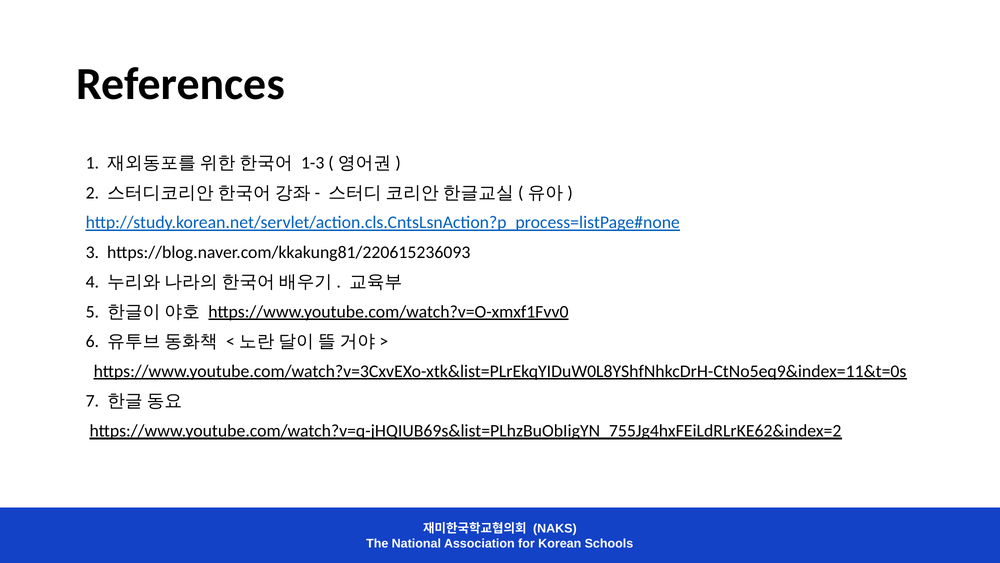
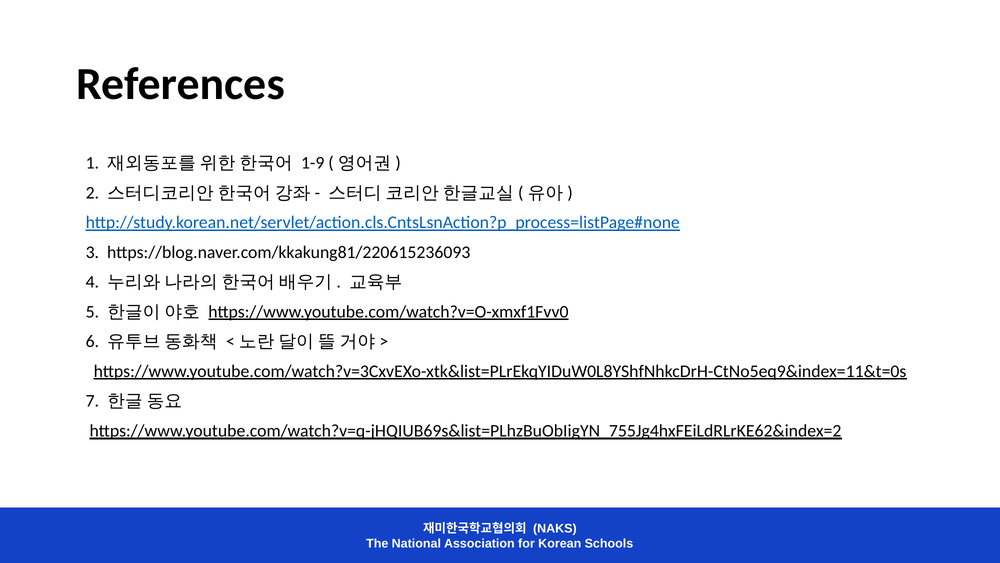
1-3: 1-3 -> 1-9
